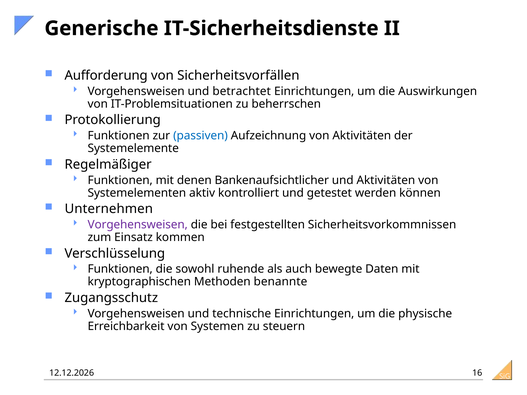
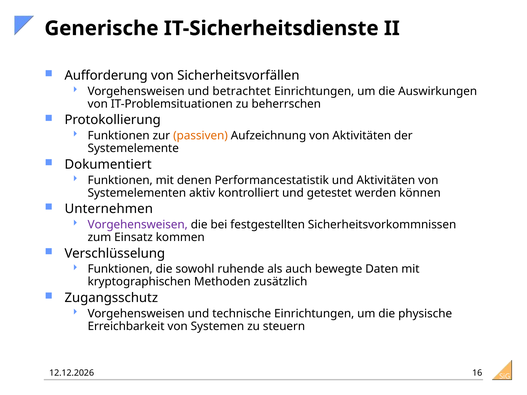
passiven colour: blue -> orange
Regelmäßiger: Regelmäßiger -> Dokumentiert
Bankenaufsichtlicher: Bankenaufsichtlicher -> Performancestatistik
benannte: benannte -> zusätzlich
